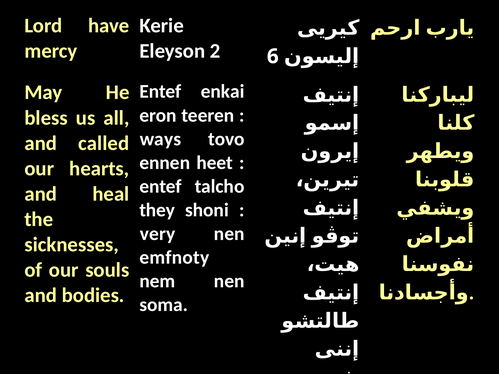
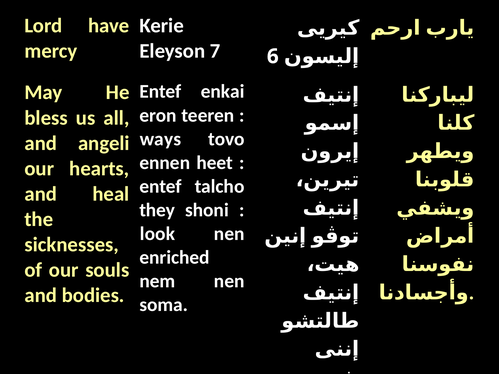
2: 2 -> 7
called: called -> angeli
very: very -> look
emfnoty: emfnoty -> enriched
